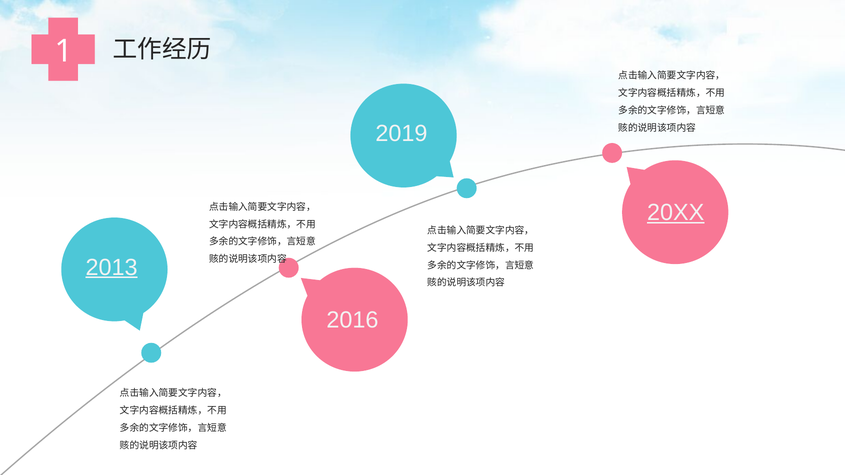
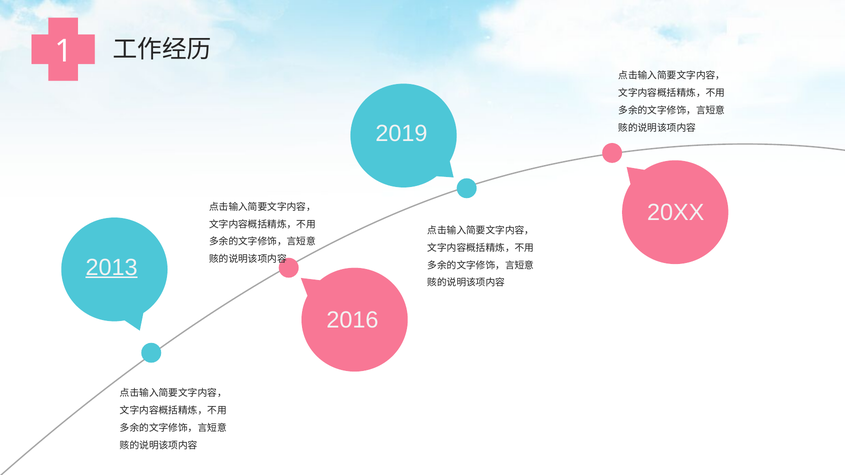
20XX underline: present -> none
